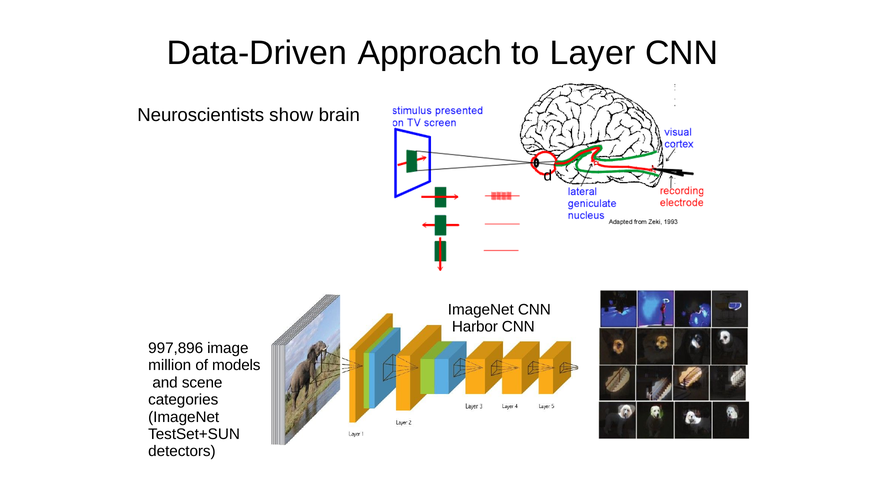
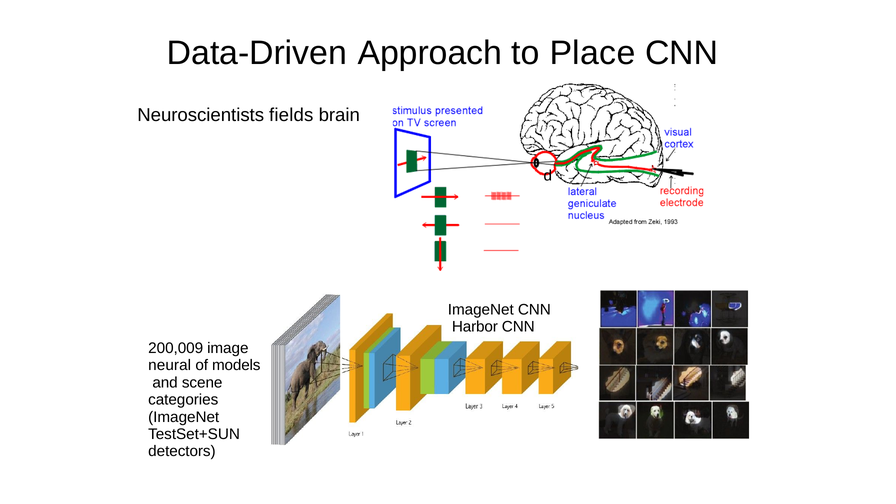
Layer: Layer -> Place
show: show -> fields
997,896: 997,896 -> 200,009
million: million -> neural
